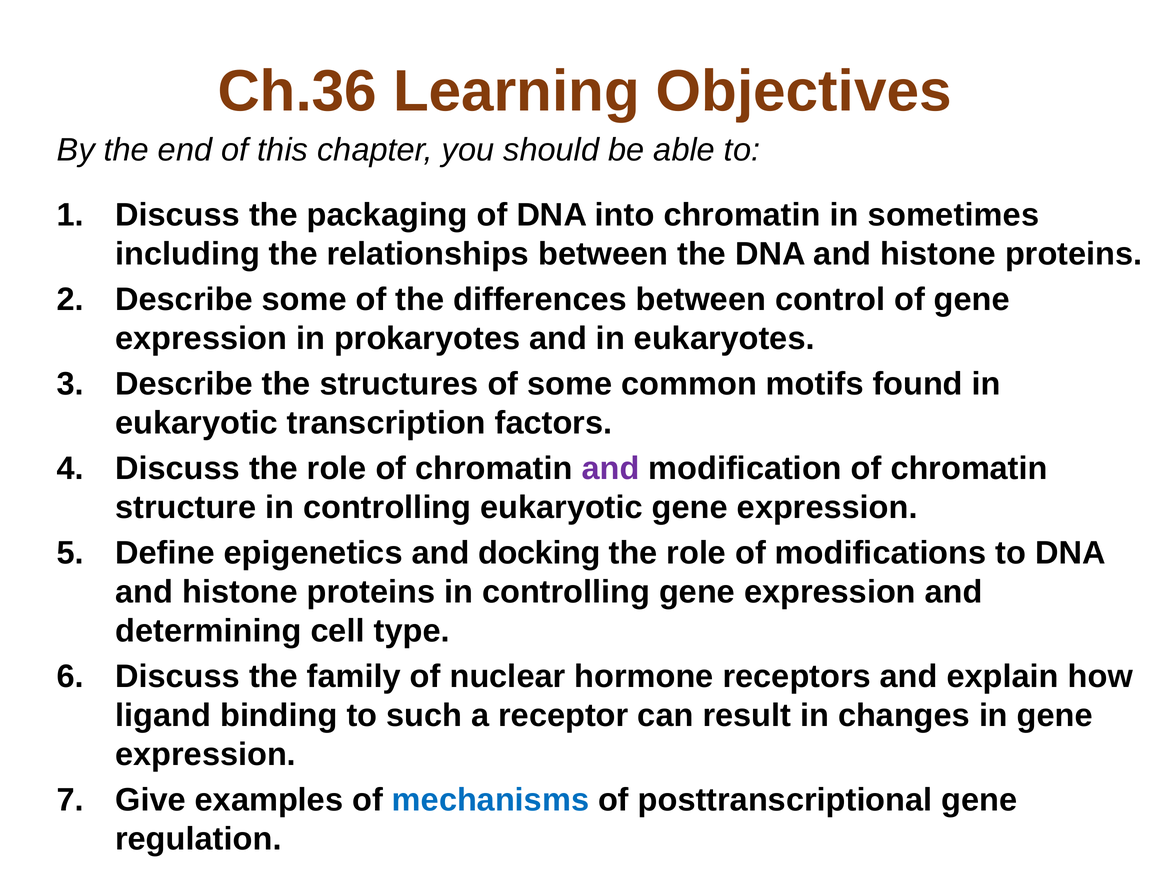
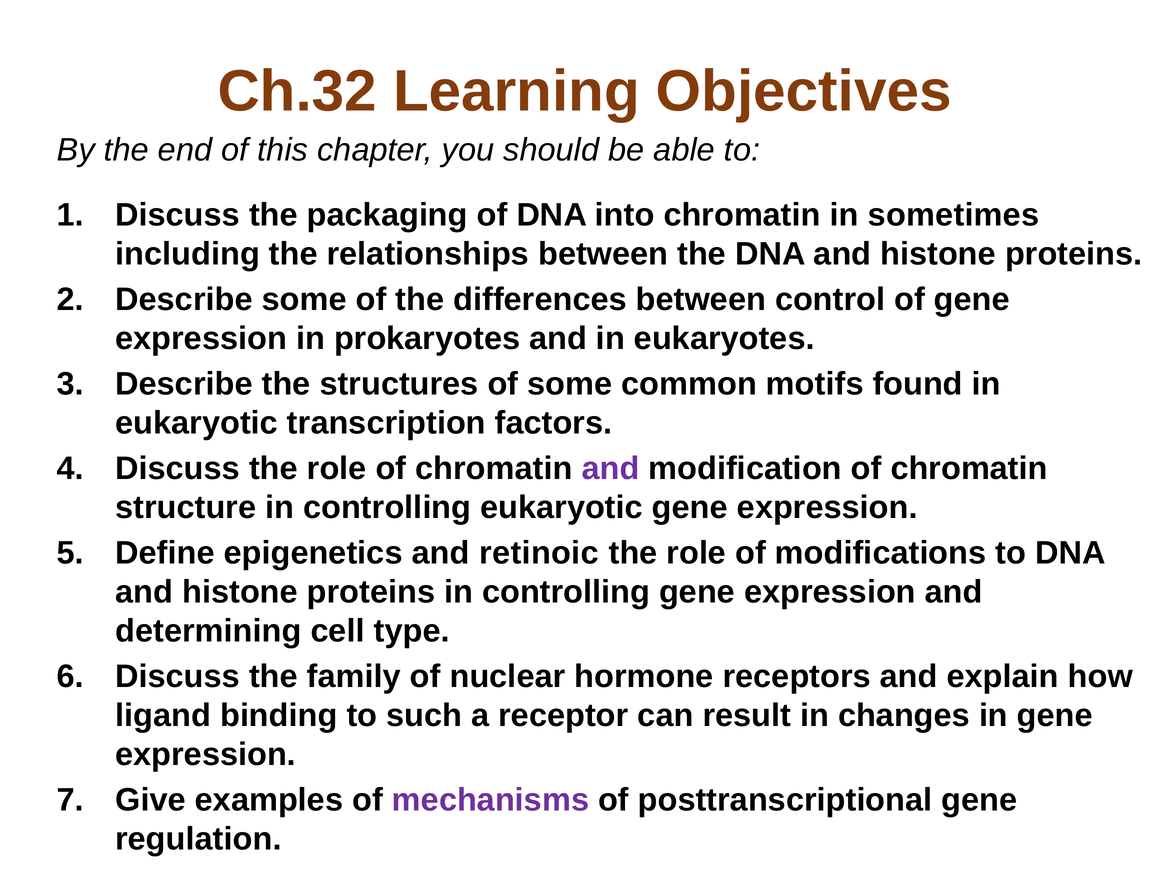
Ch.36: Ch.36 -> Ch.32
docking: docking -> retinoic
mechanisms colour: blue -> purple
